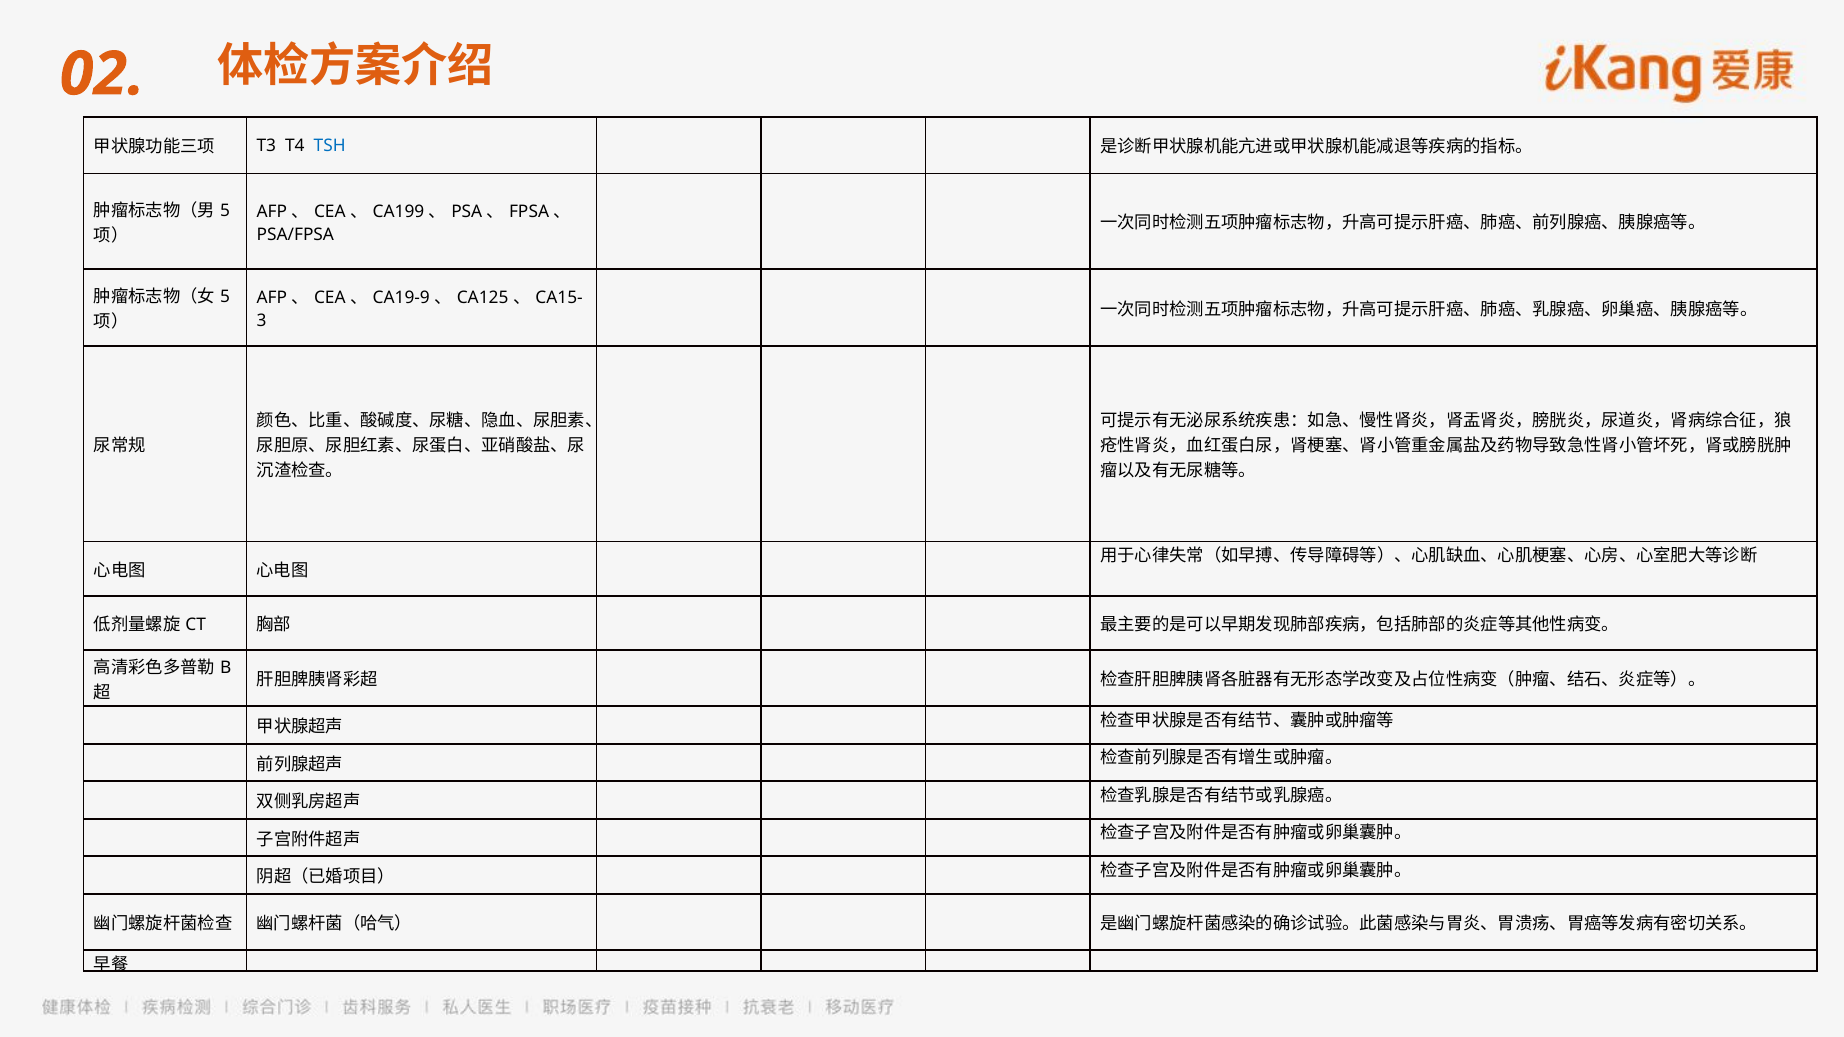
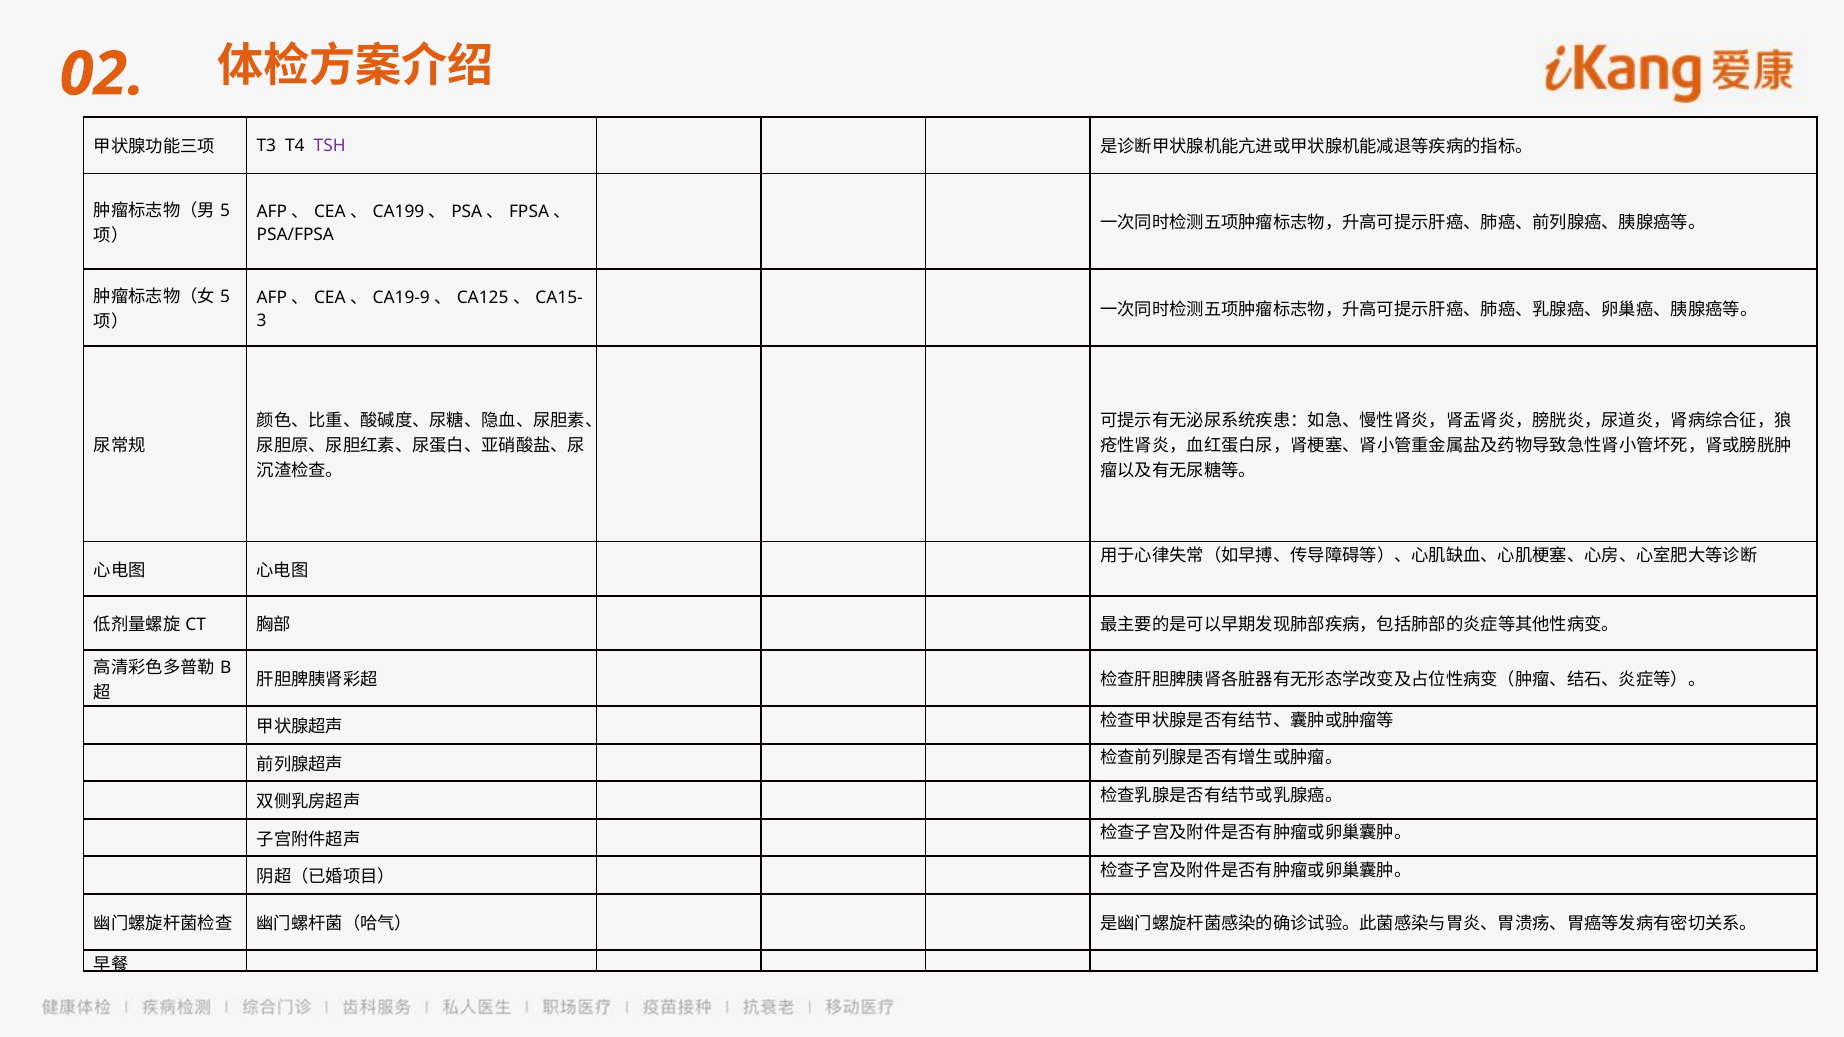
TSH colour: blue -> purple
